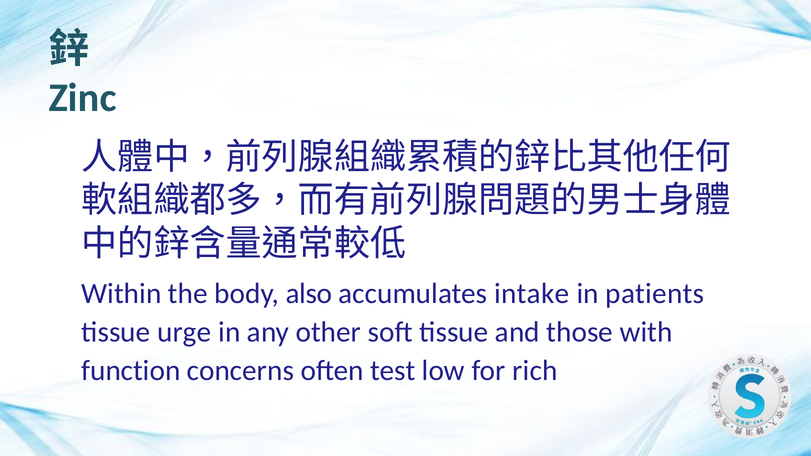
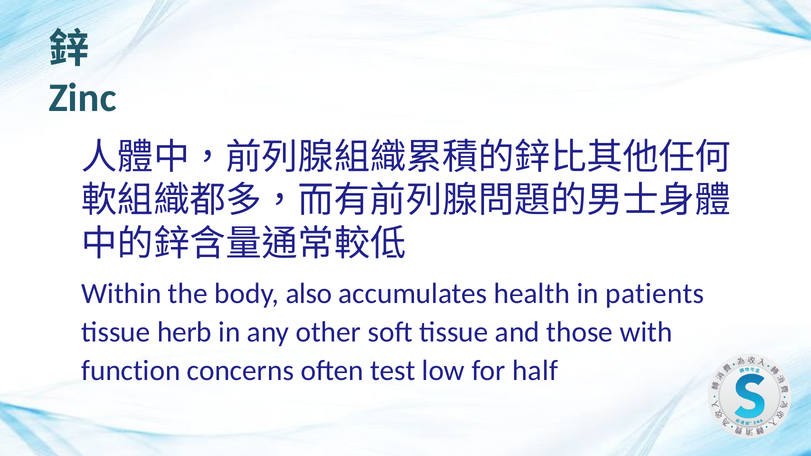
intake: intake -> health
urge: urge -> herb
rich: rich -> half
